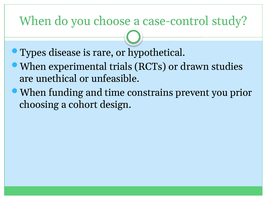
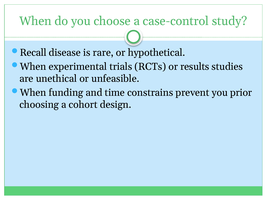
Types: Types -> Recall
drawn: drawn -> results
